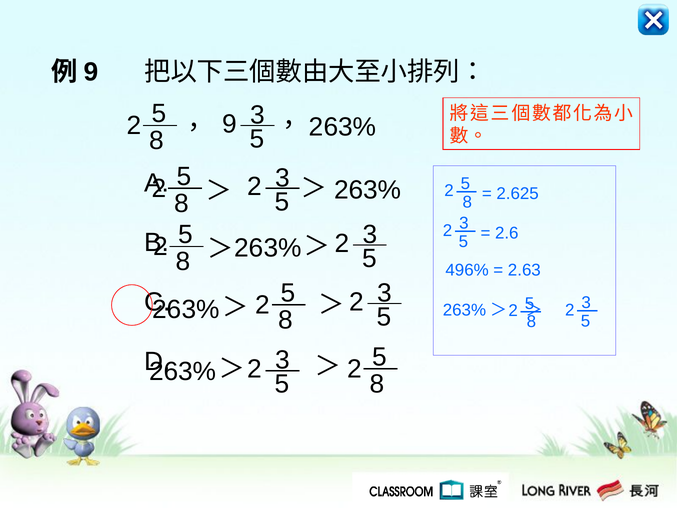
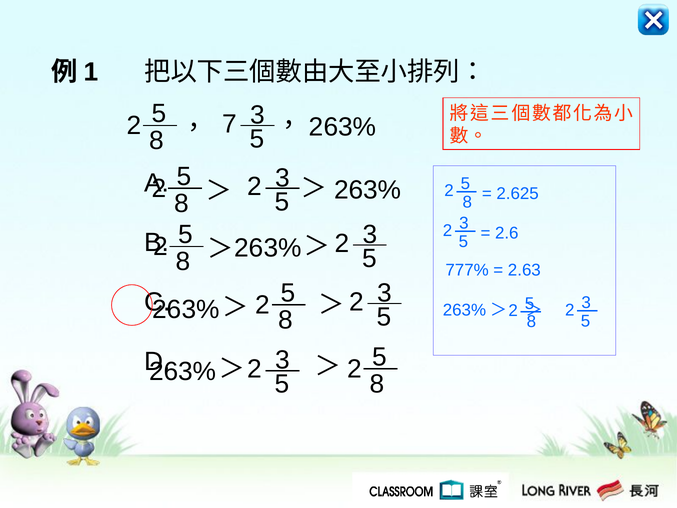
9 at (91, 72): 9 -> 1
5 9: 9 -> 7
496%: 496% -> 777%
